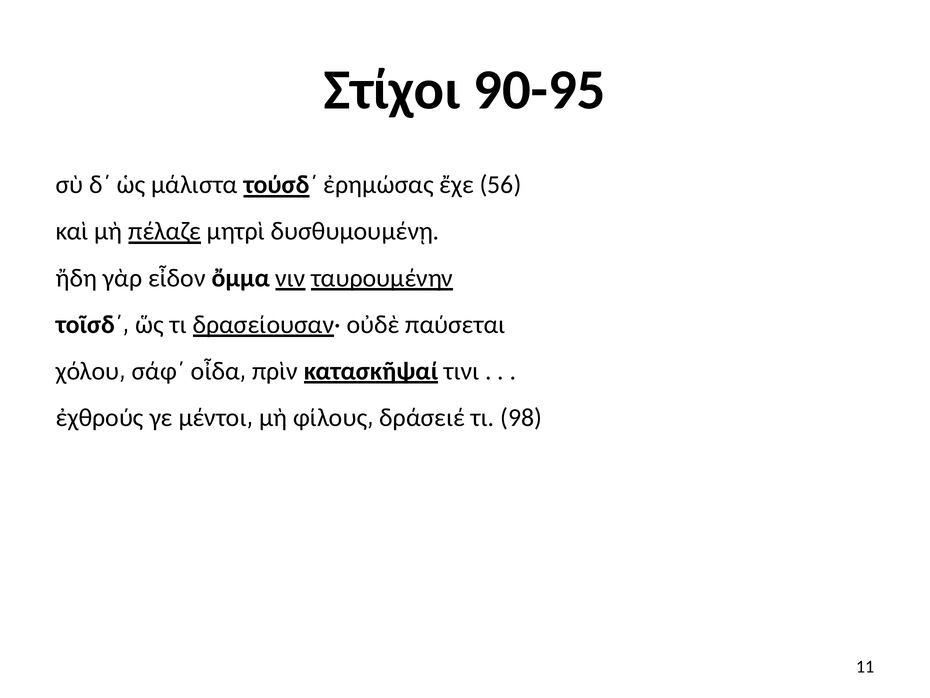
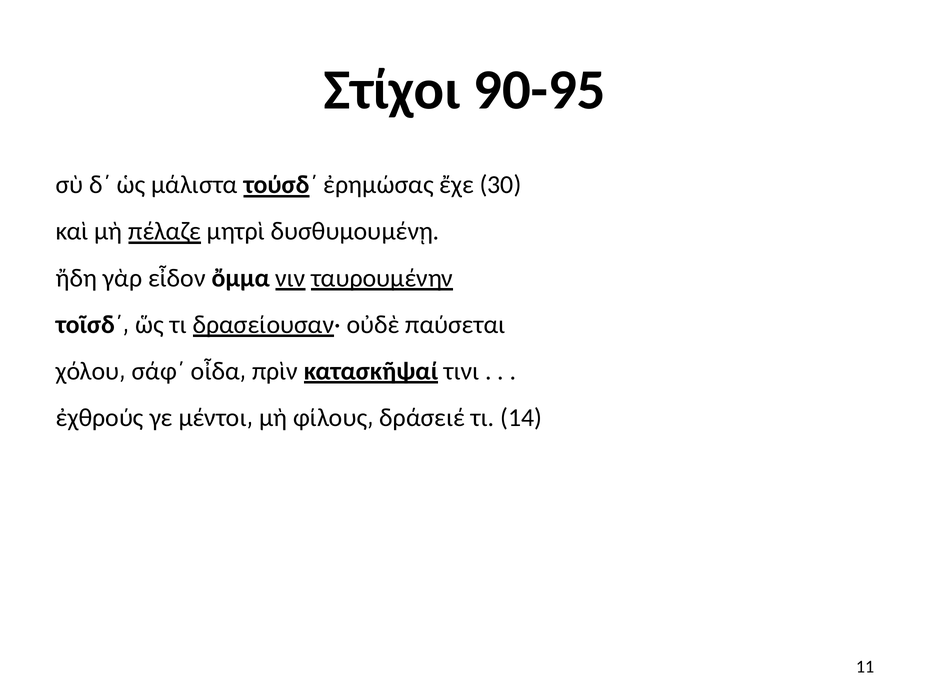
56: 56 -> 30
98: 98 -> 14
